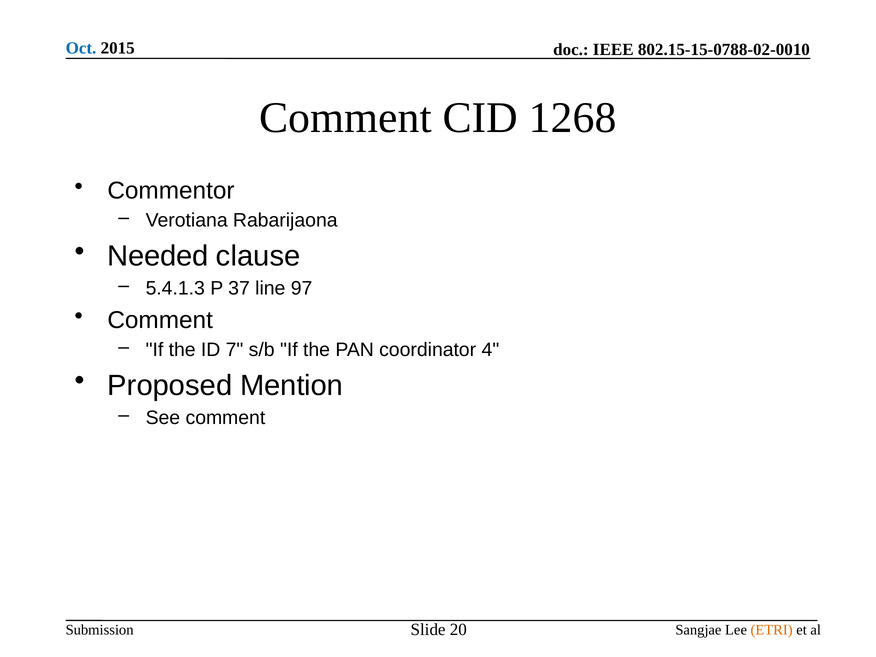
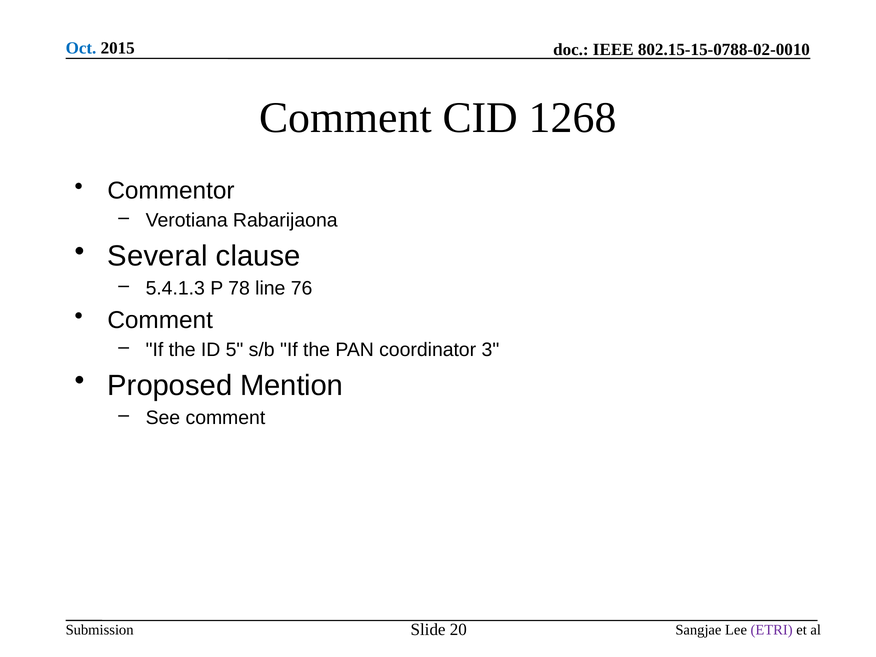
Needed: Needed -> Several
37: 37 -> 78
97: 97 -> 76
7: 7 -> 5
4: 4 -> 3
ETRI colour: orange -> purple
